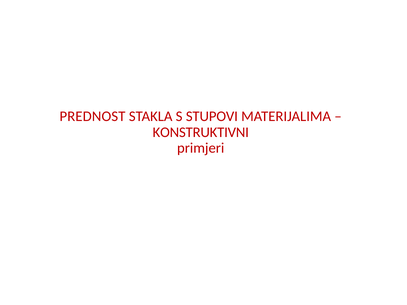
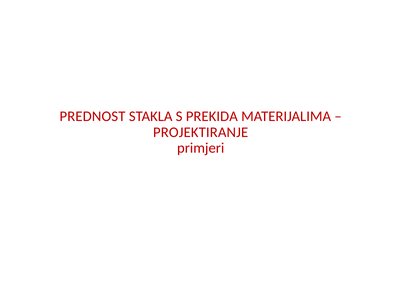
STUPOVI: STUPOVI -> PREKIDA
KONSTRUKTIVNI: KONSTRUKTIVNI -> PROJEKTIRANJE
